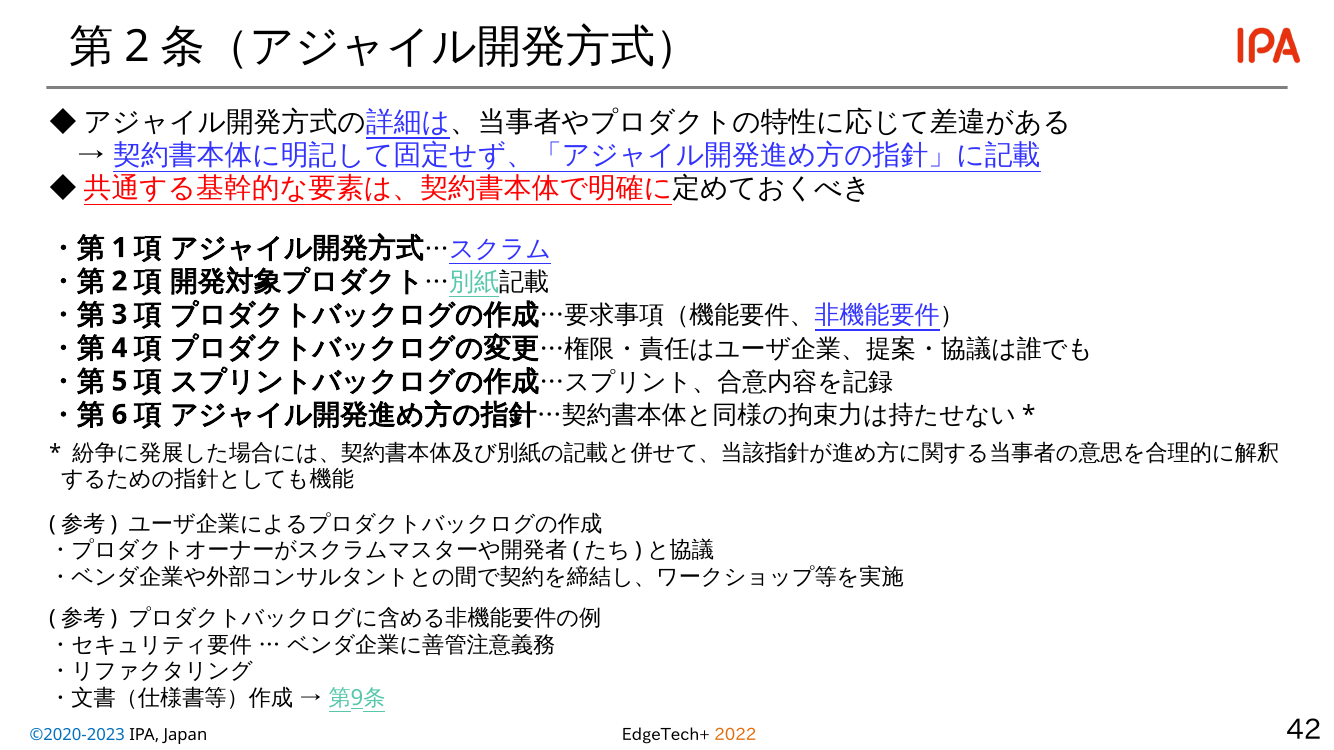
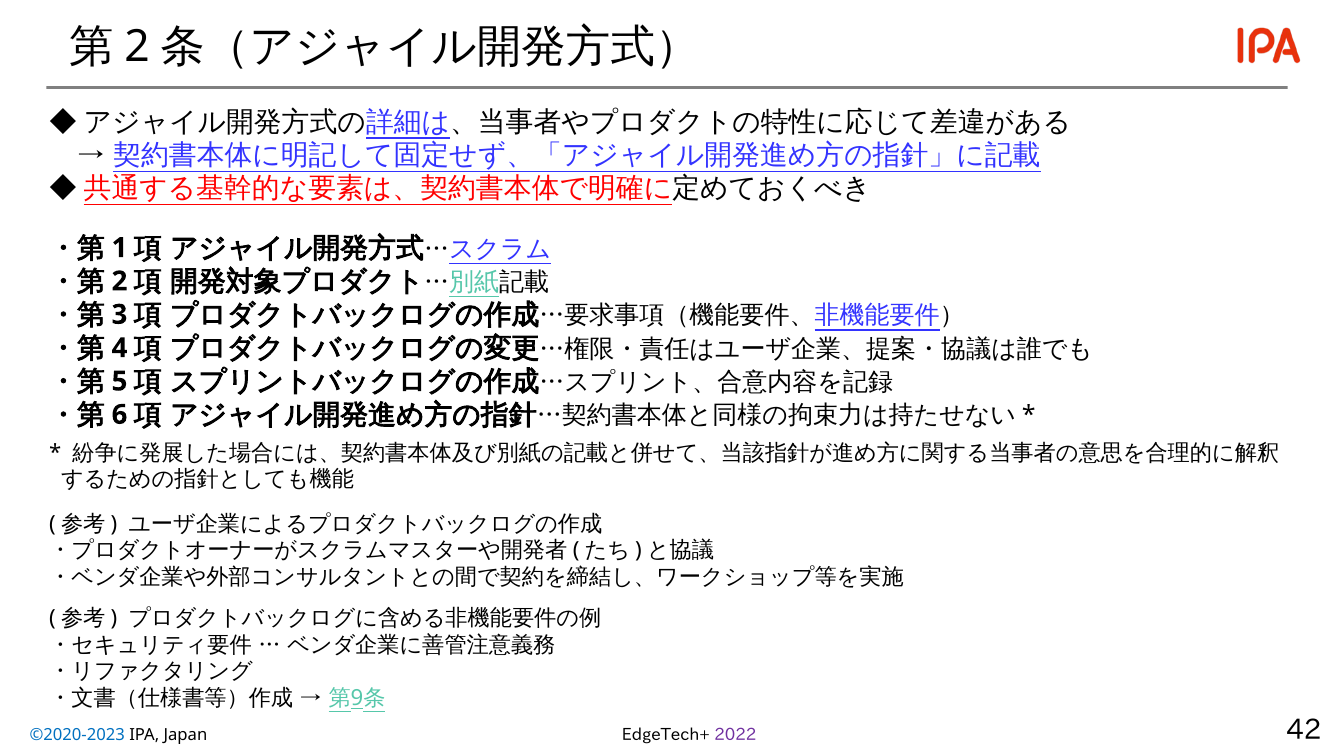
2022 colour: orange -> purple
